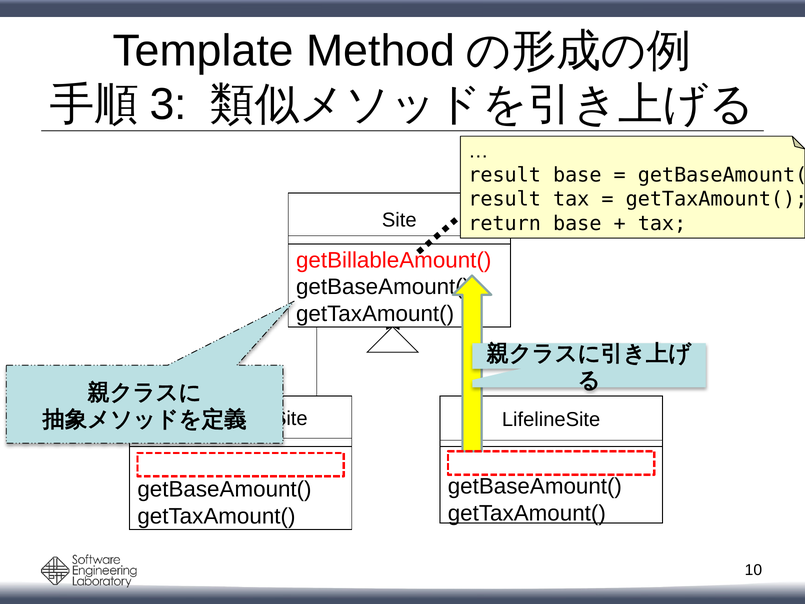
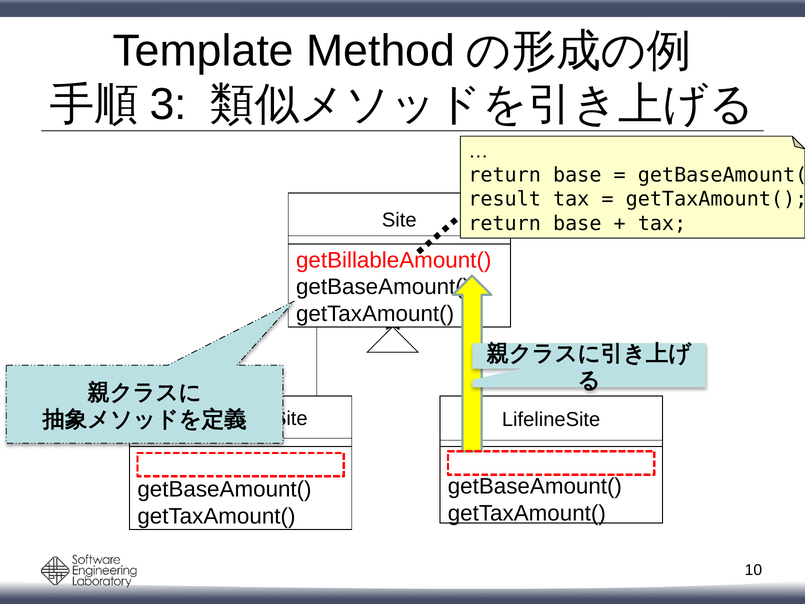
result at (505, 175): result -> return
